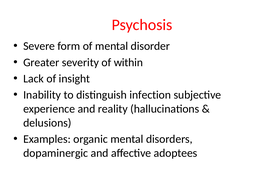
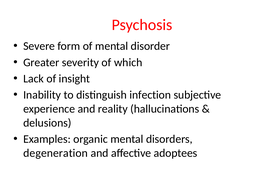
within: within -> which
dopaminergic: dopaminergic -> degeneration
